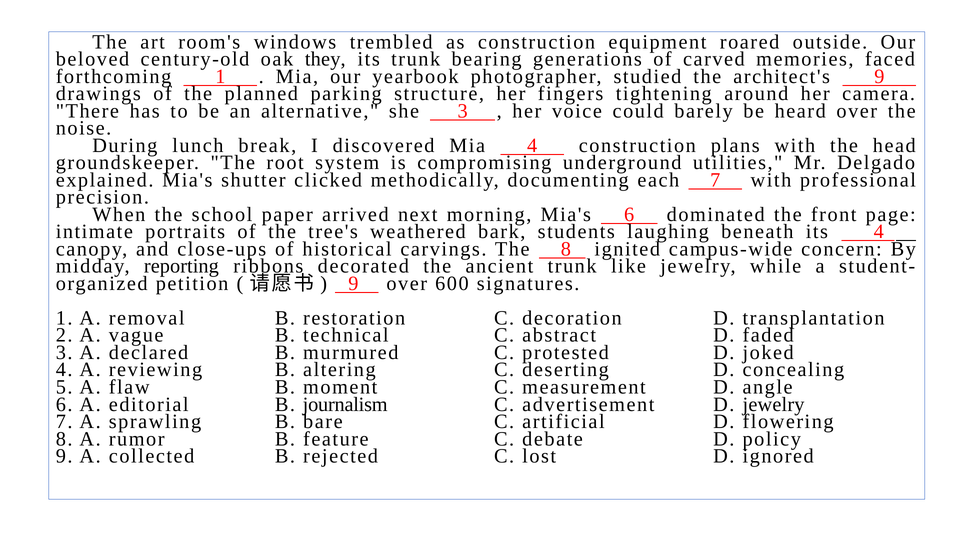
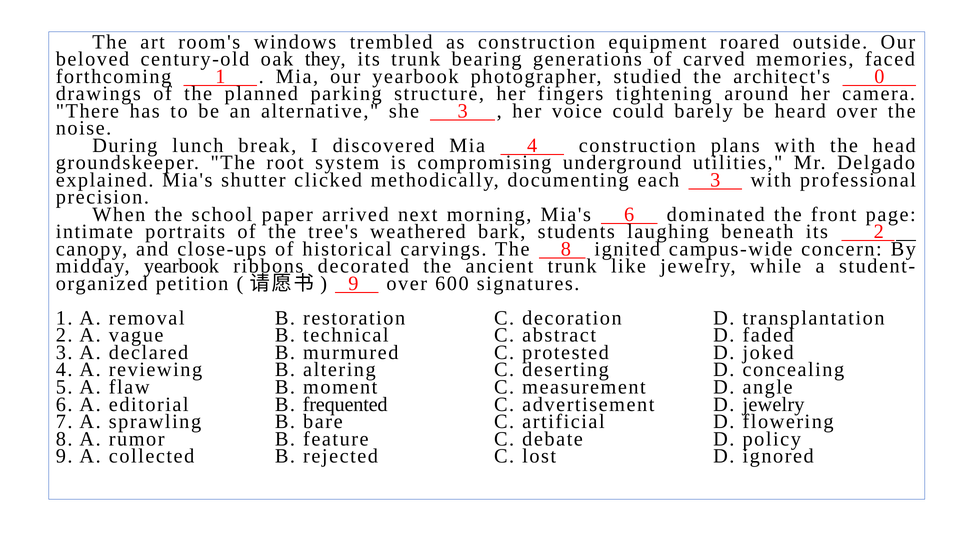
architect's 9: 9 -> 0
each 7: 7 -> 3
its 4: 4 -> 2
midday reporting: reporting -> yearbook
journalism: journalism -> frequented
